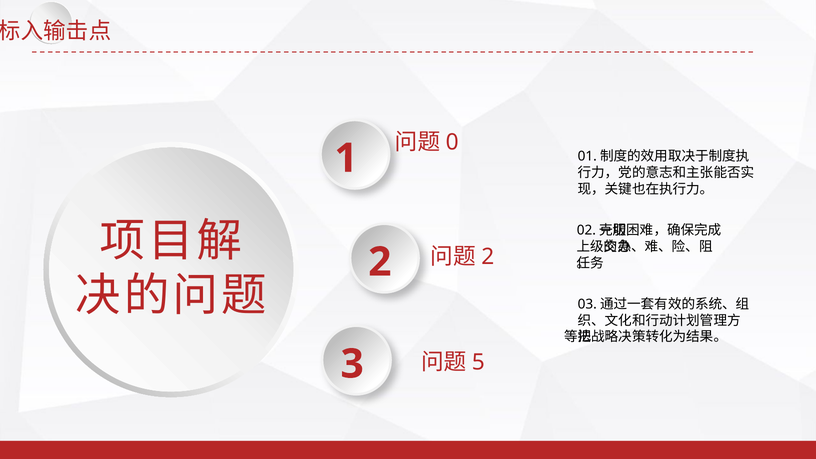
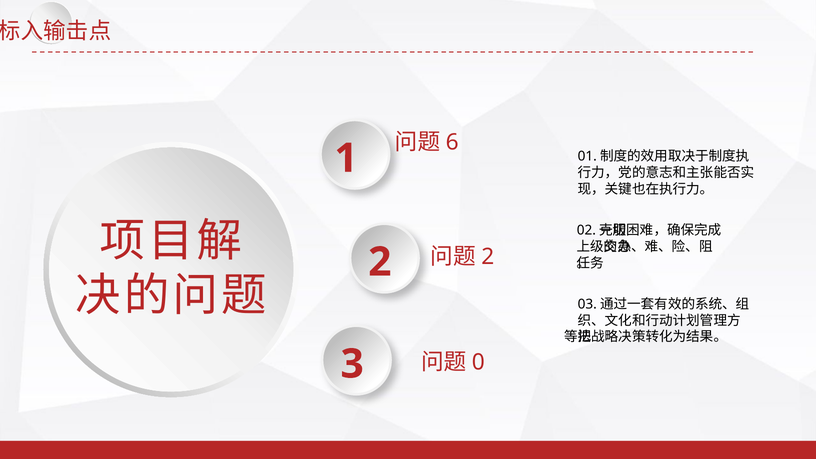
0: 0 -> 6
5: 5 -> 0
